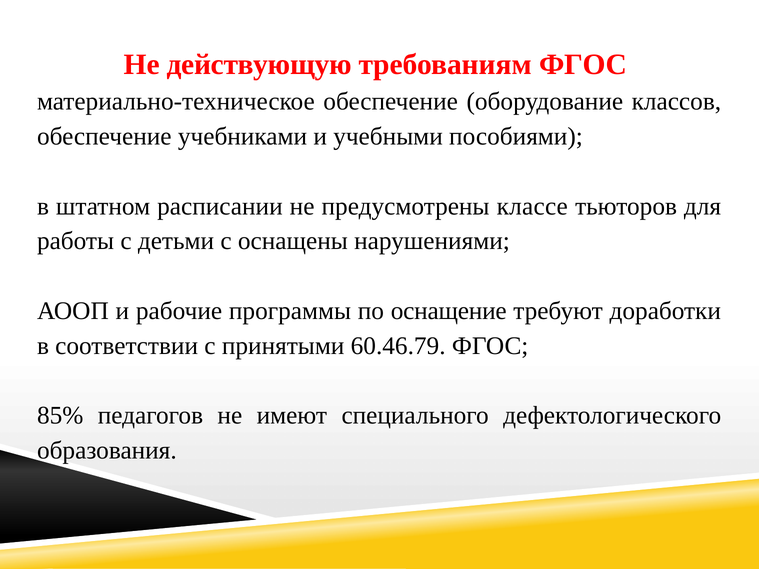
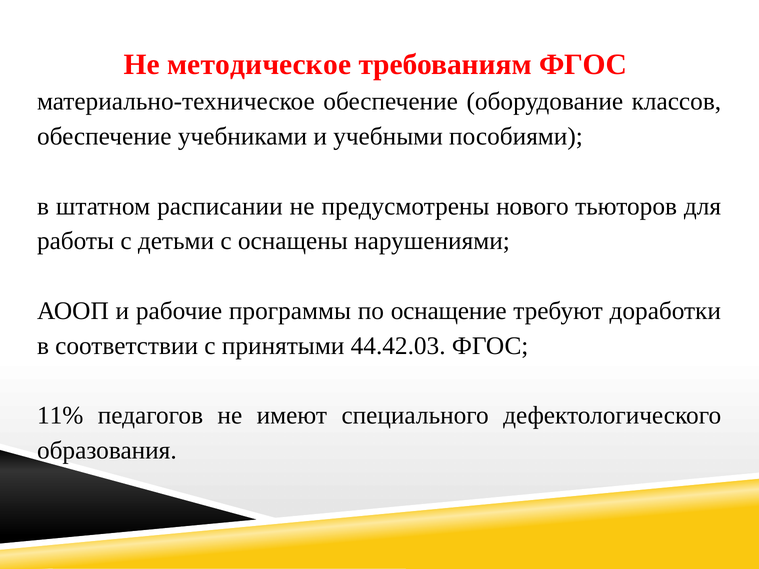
действующую: действующую -> методическое
классе: классе -> нового
60.46.79: 60.46.79 -> 44.42.03
85%: 85% -> 11%
